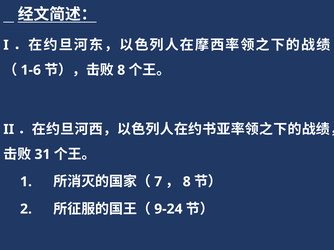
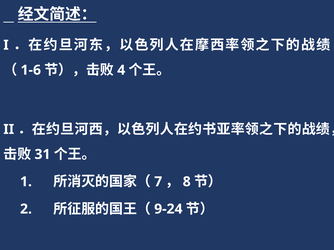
8 at (121, 70): 8 -> 4
